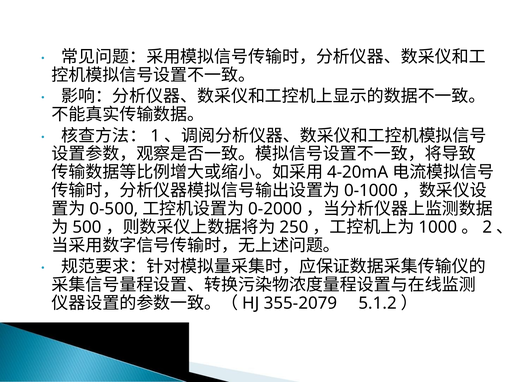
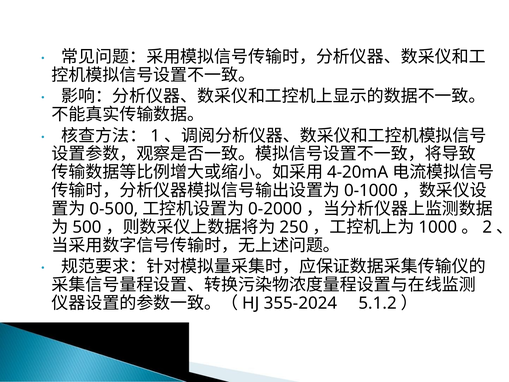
355-2079: 355-2079 -> 355-2024
